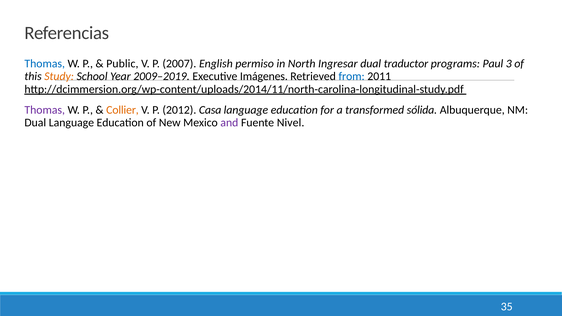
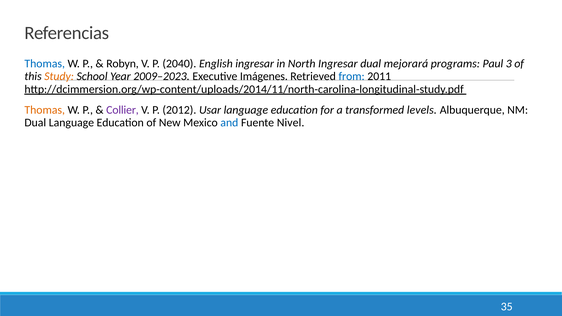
Public: Public -> Robyn
2007: 2007 -> 2040
English permiso: permiso -> ingresar
traductor: traductor -> mejorará
2009–2019: 2009–2019 -> 2009–2023
Thomas at (45, 110) colour: purple -> orange
Collier colour: orange -> purple
Casa: Casa -> Usar
sólida: sólida -> levels
and colour: purple -> blue
